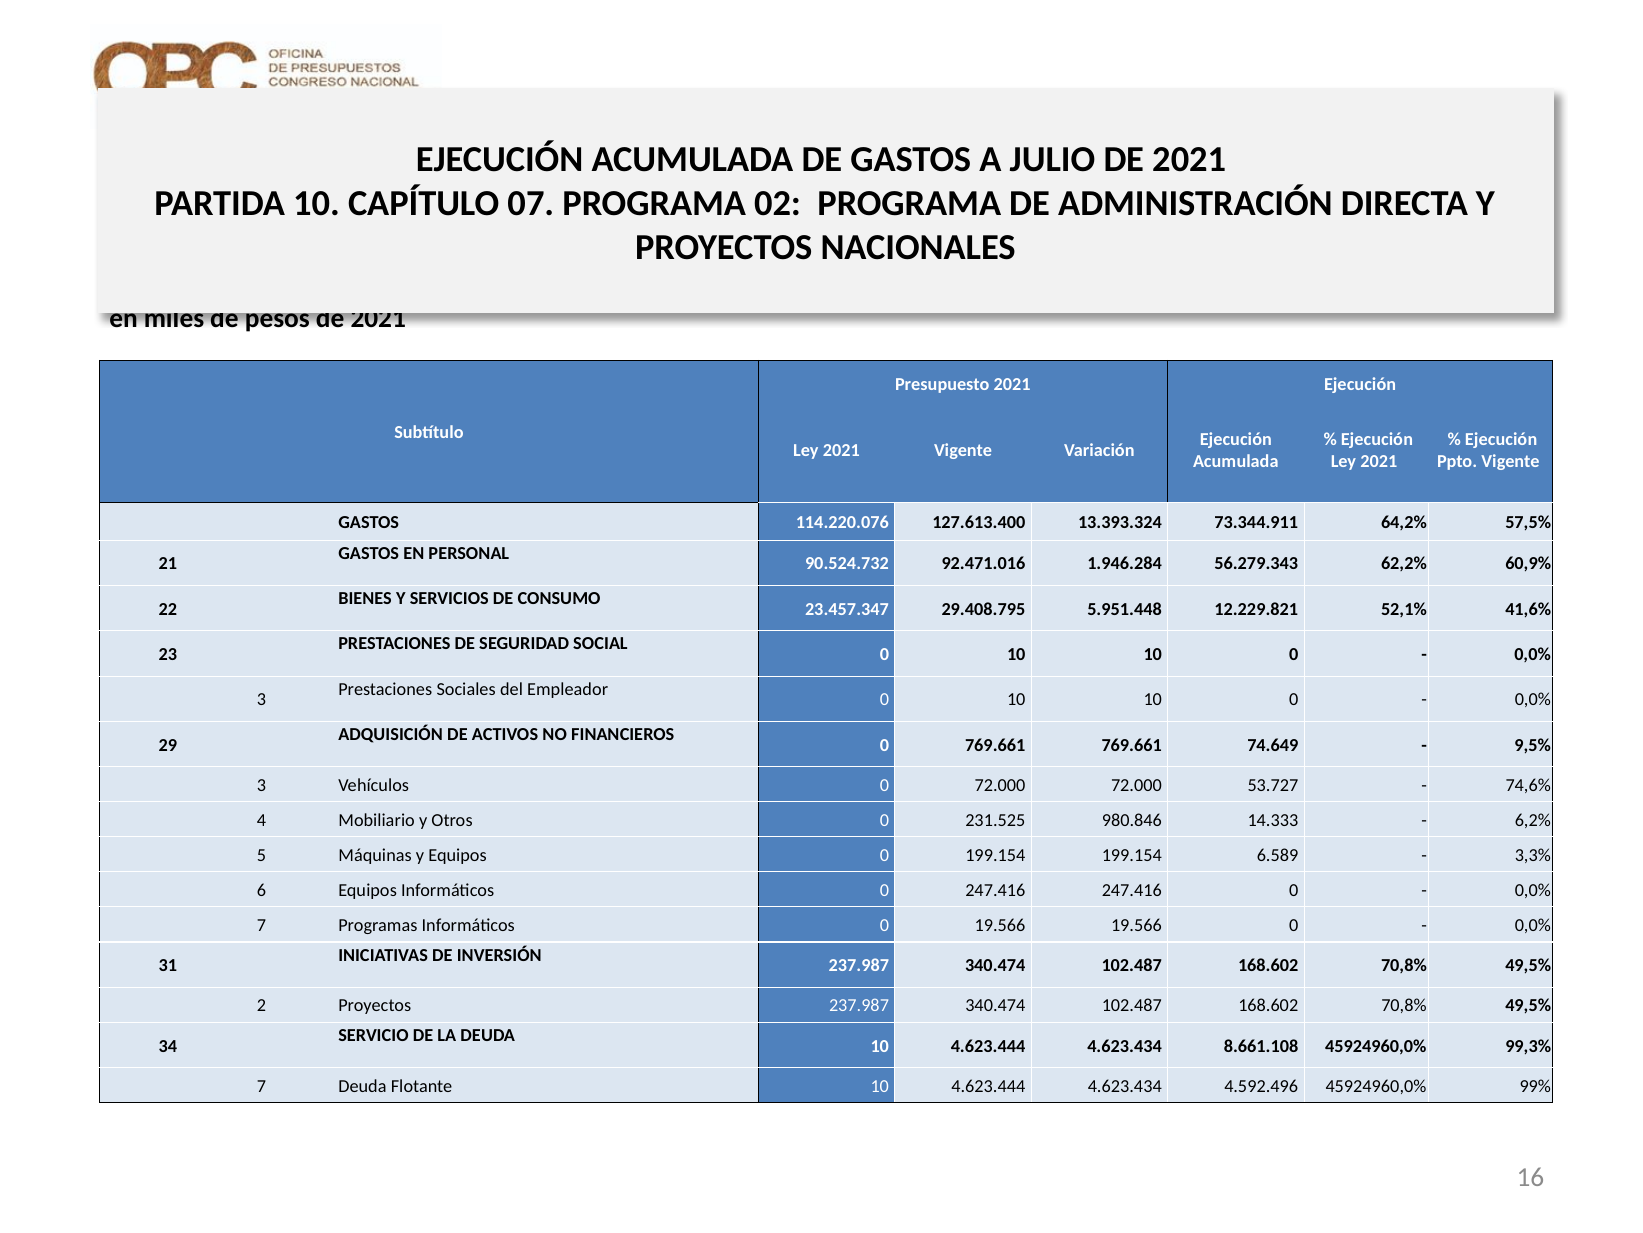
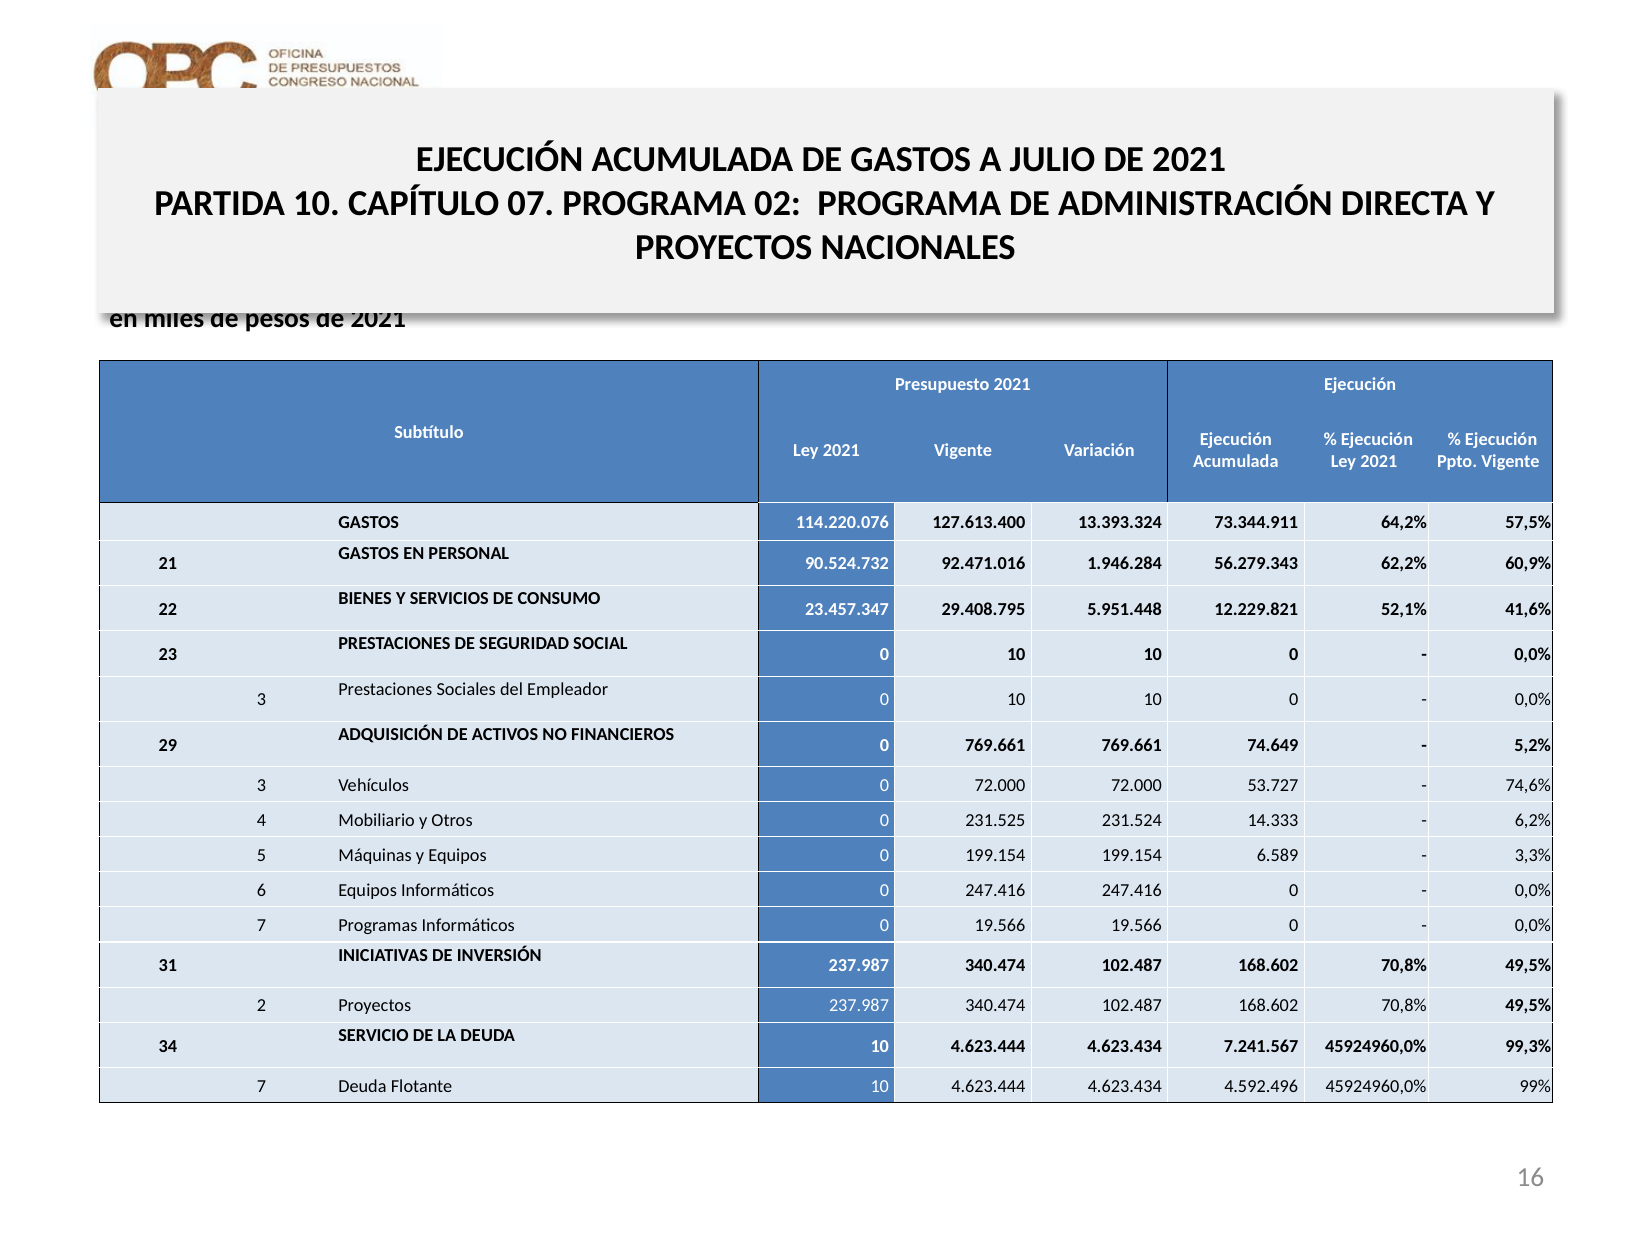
9,5%: 9,5% -> 5,2%
980.846: 980.846 -> 231.524
8.661.108: 8.661.108 -> 7.241.567
